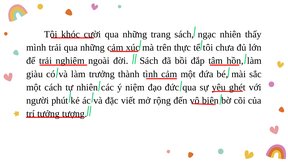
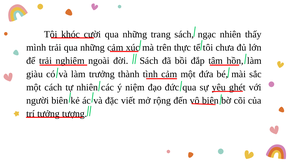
người phút: phút -> biên
